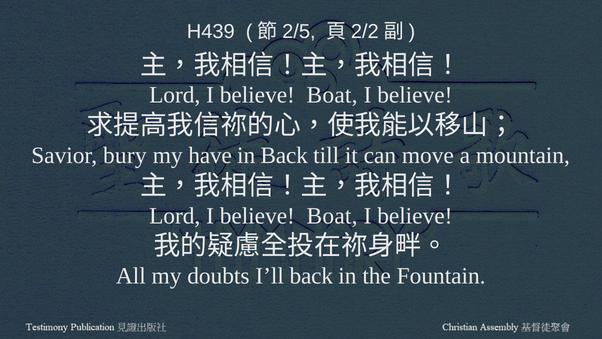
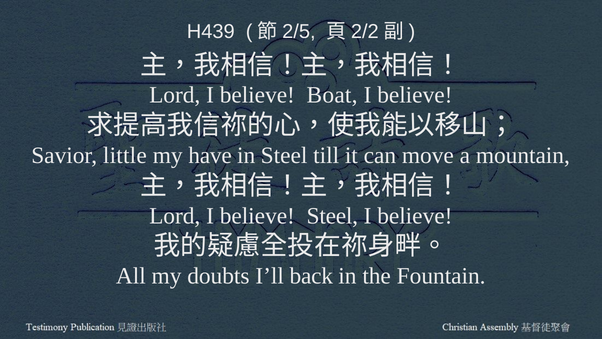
bury: bury -> little
in Back: Back -> Steel
Boat at (332, 216): Boat -> Steel
